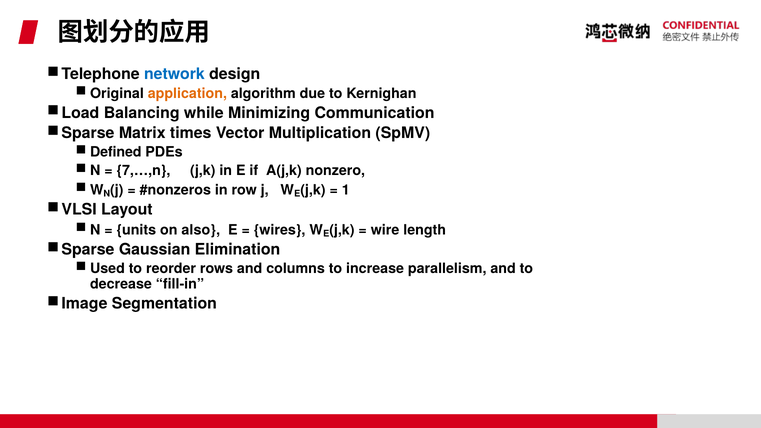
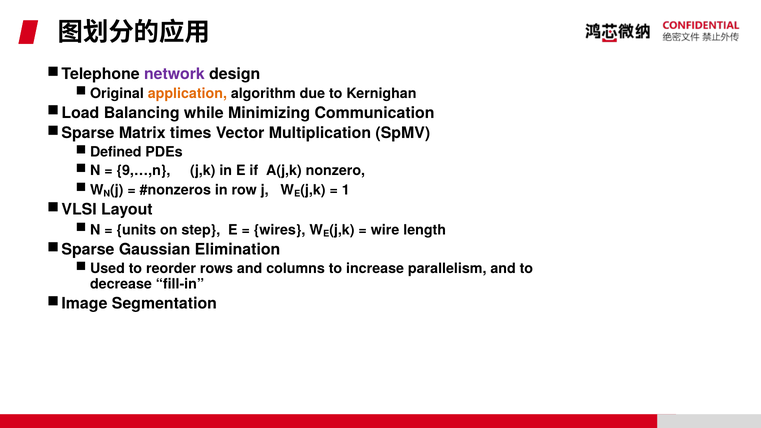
network colour: blue -> purple
7,…,n: 7,…,n -> 9,…,n
also: also -> step
